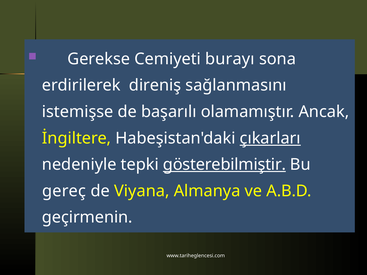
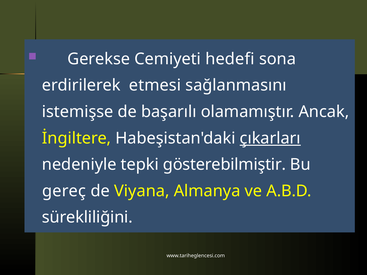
burayı: burayı -> hedefi
direniş: direniş -> etmesi
gösterebilmiştir underline: present -> none
geçirmenin: geçirmenin -> sürekliliğini
